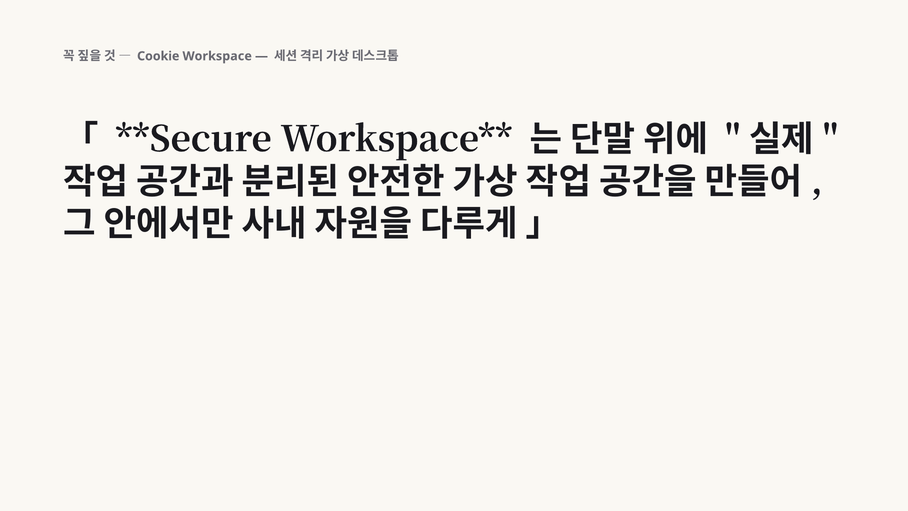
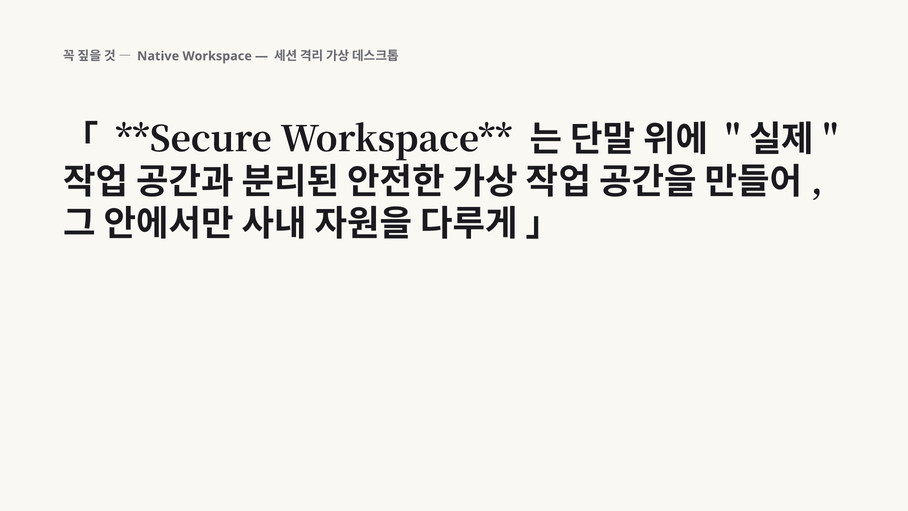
Cookie: Cookie -> Native
